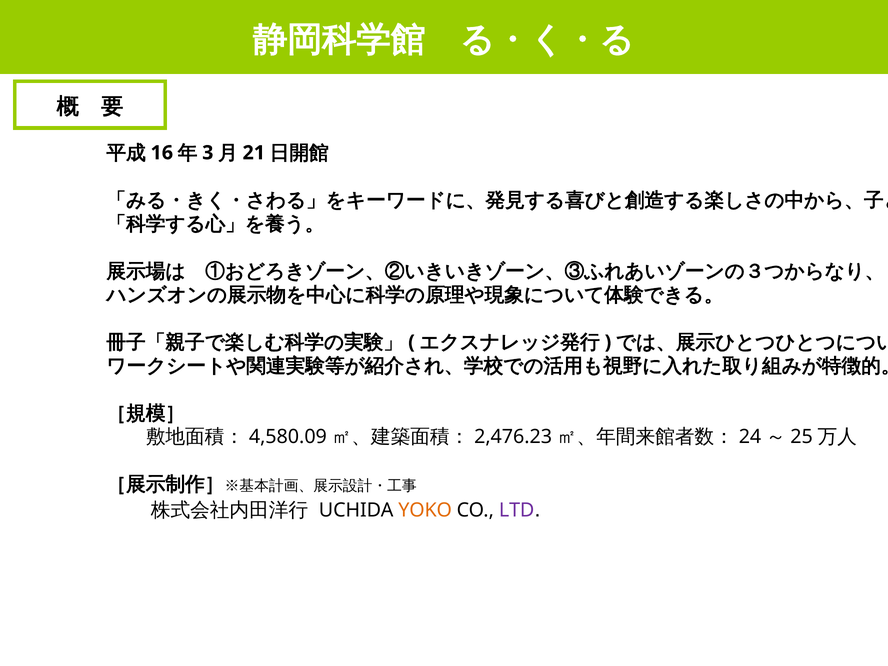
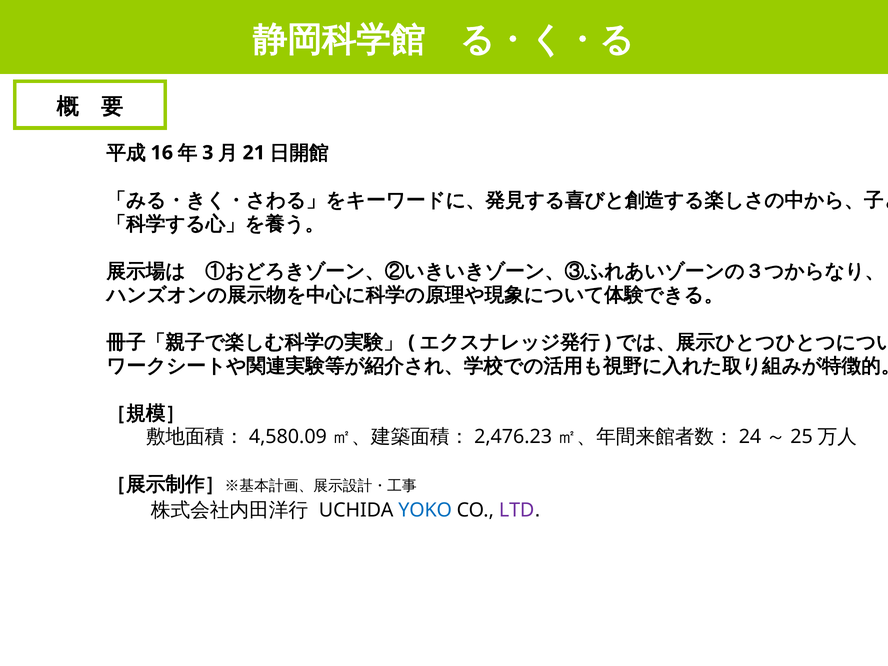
YOKO colour: orange -> blue
